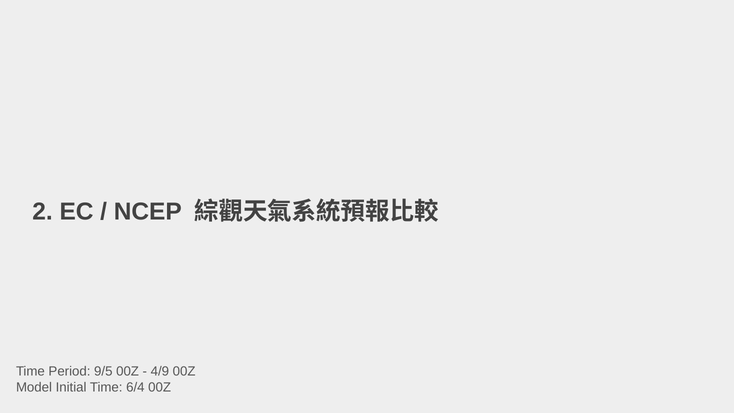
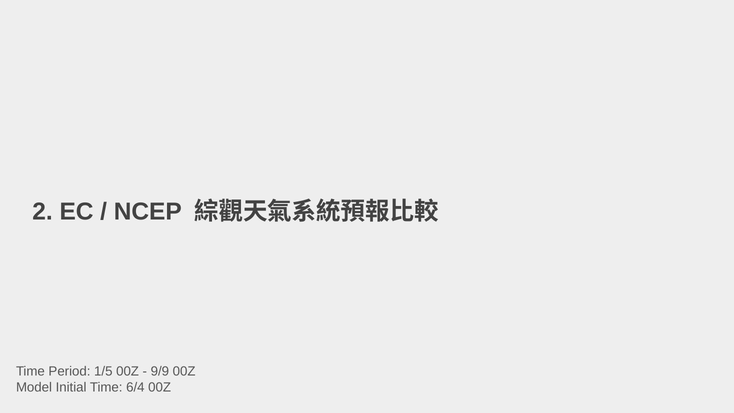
9/5: 9/5 -> 1/5
4/9: 4/9 -> 9/9
